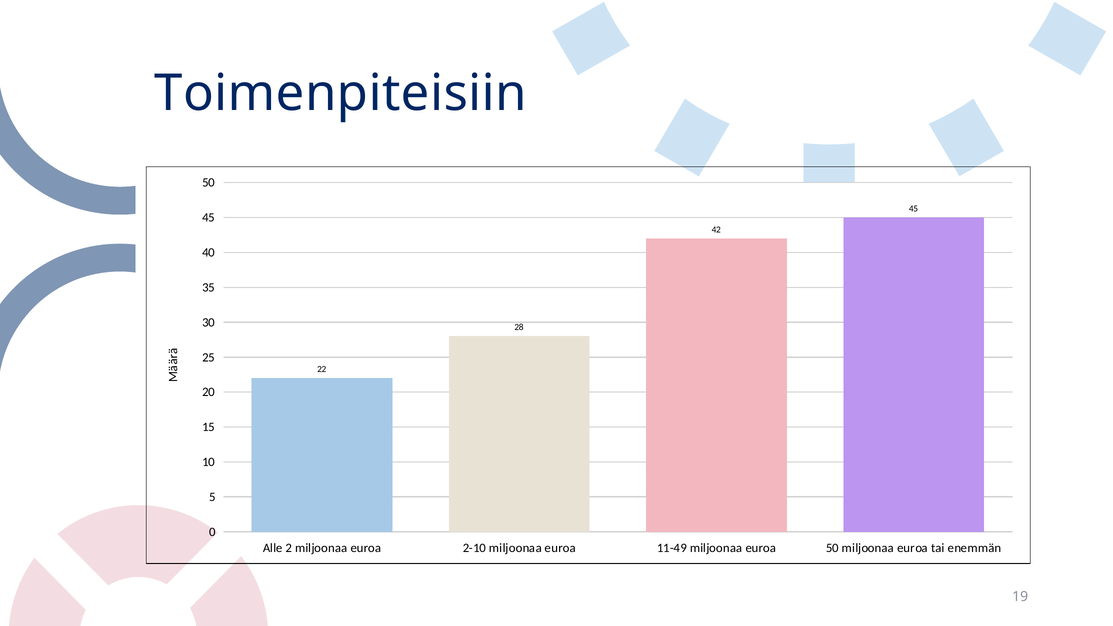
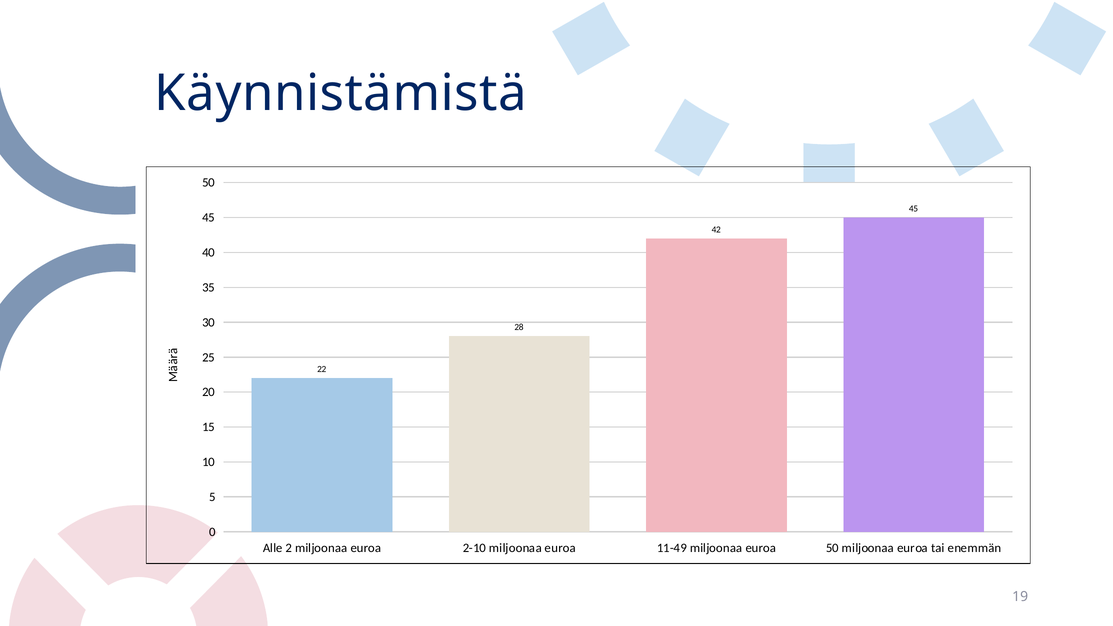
Toimenpiteisiin: Toimenpiteisiin -> Käynnistämistä
